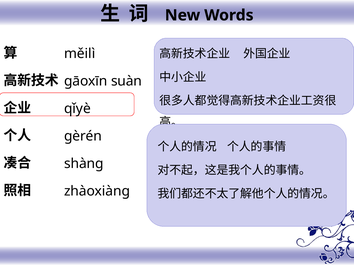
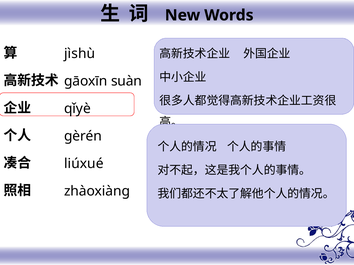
měilì: měilì -> jìshù
shàng: shàng -> liúxué
